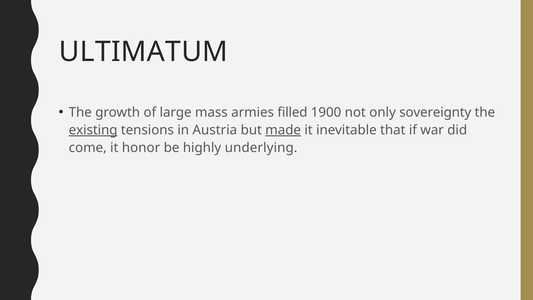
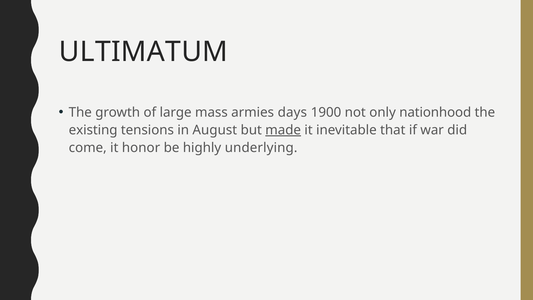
filled: filled -> days
sovereignty: sovereignty -> nationhood
existing underline: present -> none
Austria: Austria -> August
